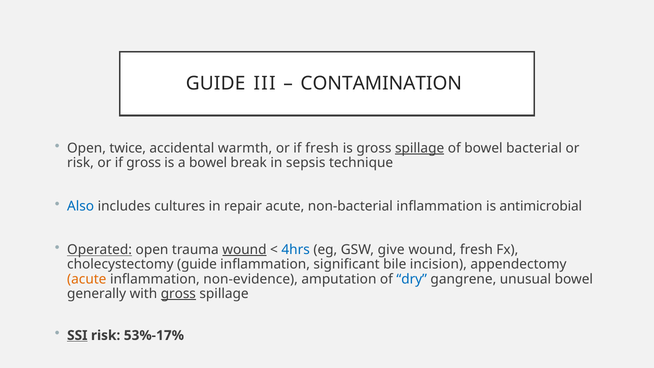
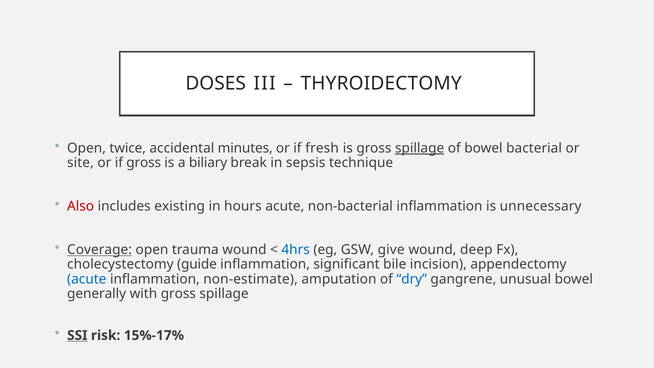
GUIDE at (216, 84): GUIDE -> DOSES
CONTAMINATION: CONTAMINATION -> THYROIDECTOMY
warmth: warmth -> minutes
risk at (80, 163): risk -> site
a bowel: bowel -> biliary
Also colour: blue -> red
cultures: cultures -> existing
repair: repair -> hours
antimicrobial: antimicrobial -> unnecessary
Operated: Operated -> Coverage
wound at (244, 249) underline: present -> none
wound fresh: fresh -> deep
acute at (87, 279) colour: orange -> blue
non-evidence: non-evidence -> non-estimate
gross at (178, 294) underline: present -> none
53%-17%: 53%-17% -> 15%-17%
